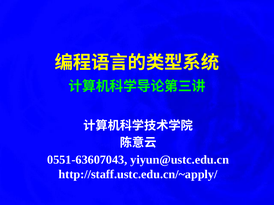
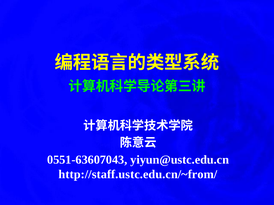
http://staff.ustc.edu.cn/~apply/: http://staff.ustc.edu.cn/~apply/ -> http://staff.ustc.edu.cn/~from/
